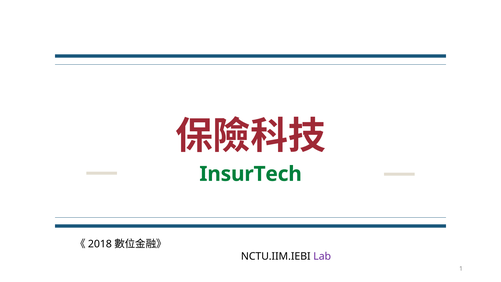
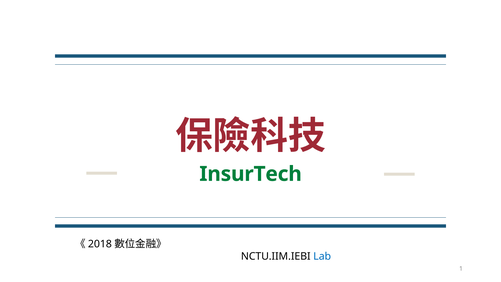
Lab colour: purple -> blue
